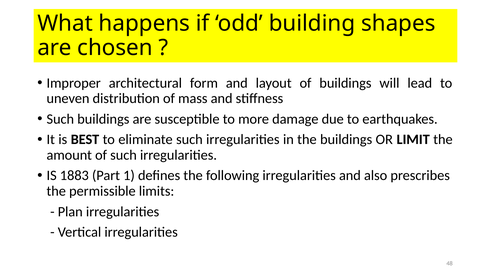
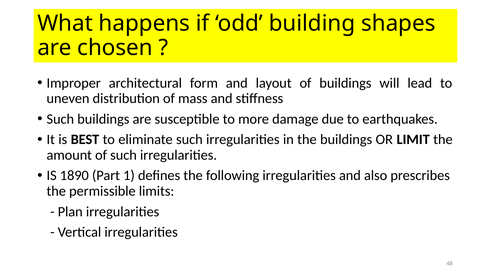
1883: 1883 -> 1890
